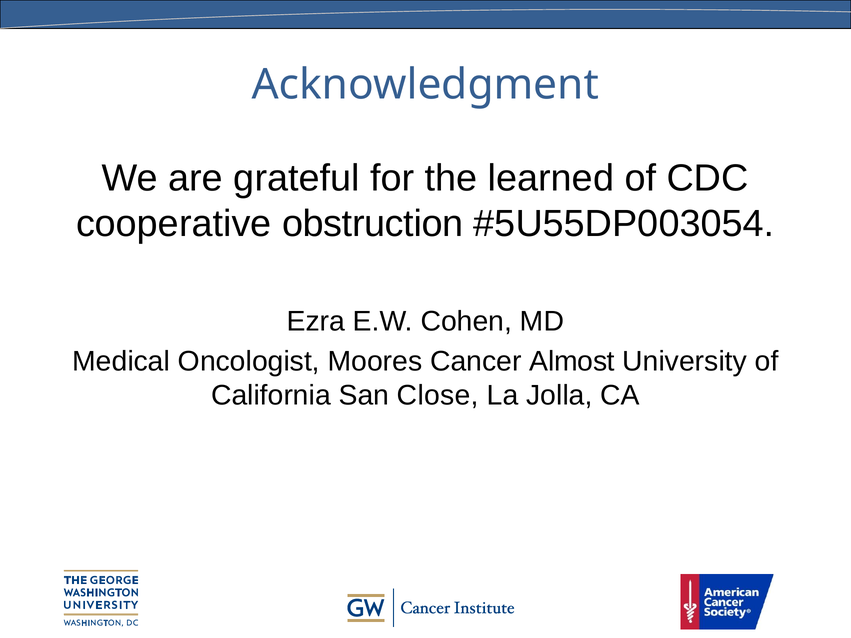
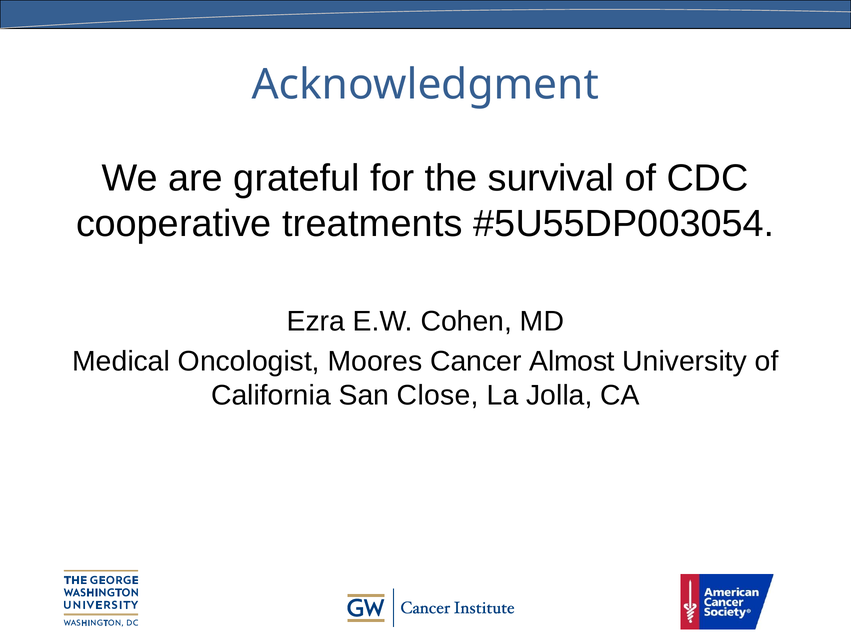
learned: learned -> survival
obstruction: obstruction -> treatments
